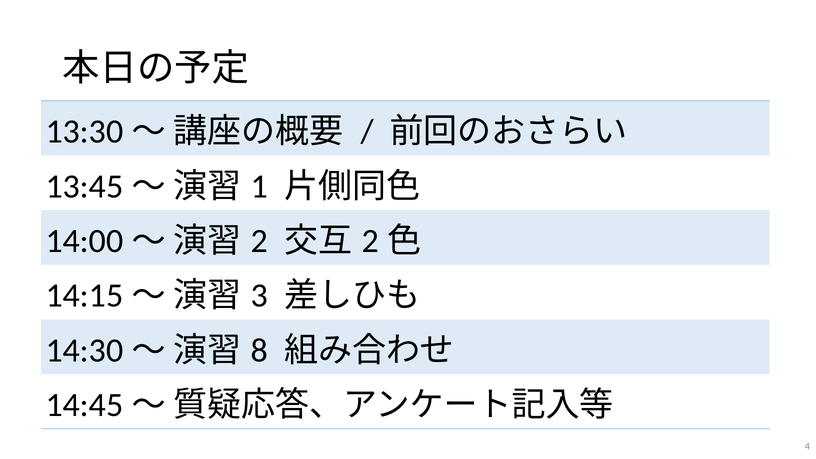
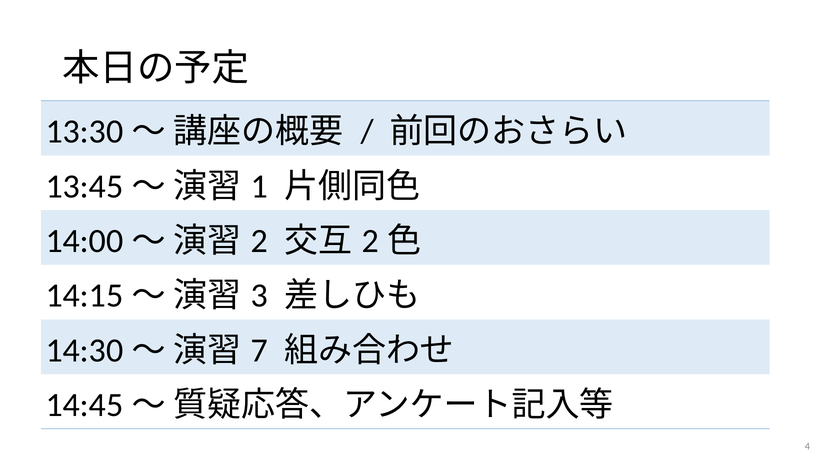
8: 8 -> 7
